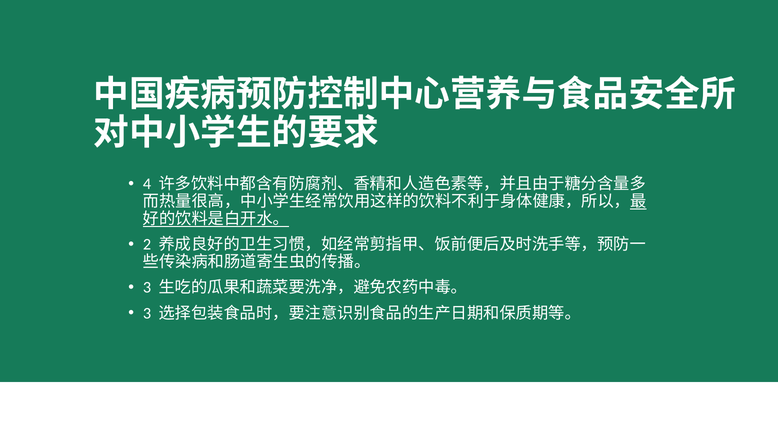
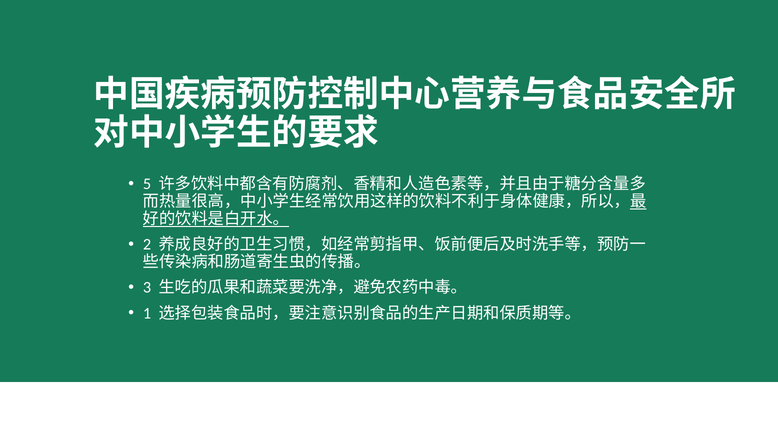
4: 4 -> 5
3 at (147, 314): 3 -> 1
